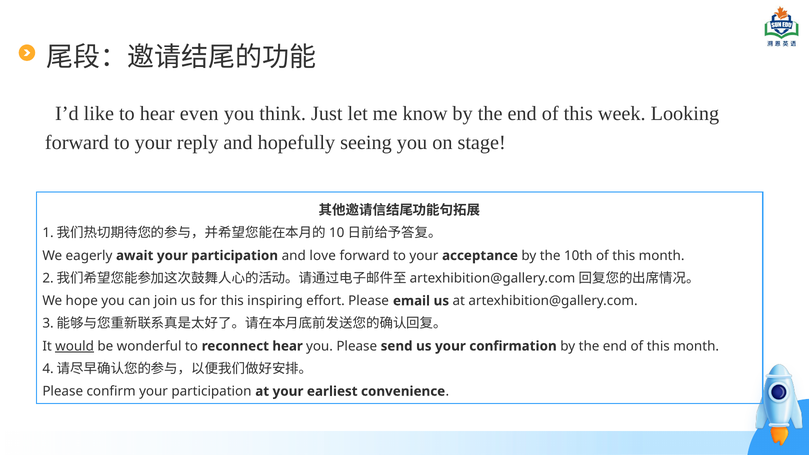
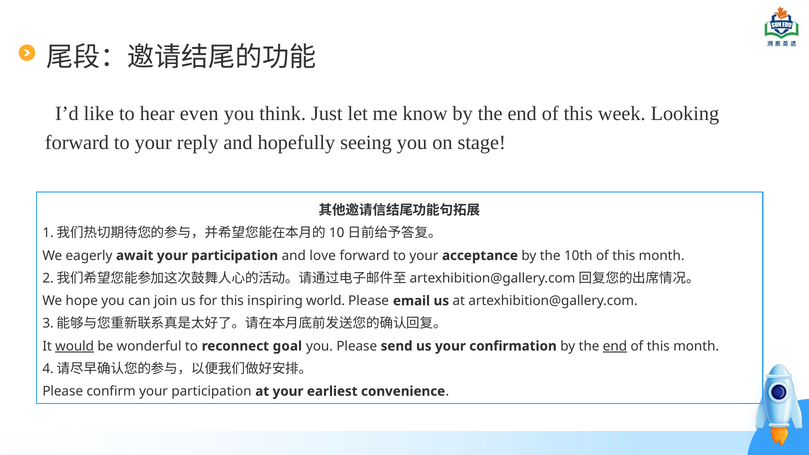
effort: effort -> world
reconnect hear: hear -> goal
end at (615, 346) underline: none -> present
